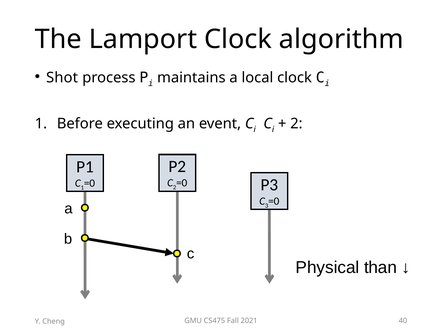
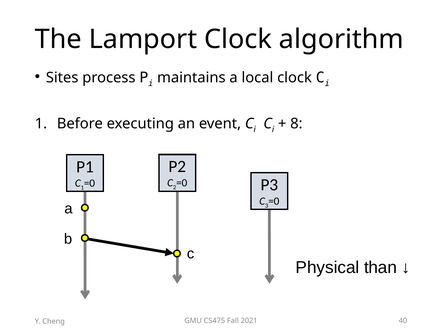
Shot: Shot -> Sites
2 at (296, 124): 2 -> 8
